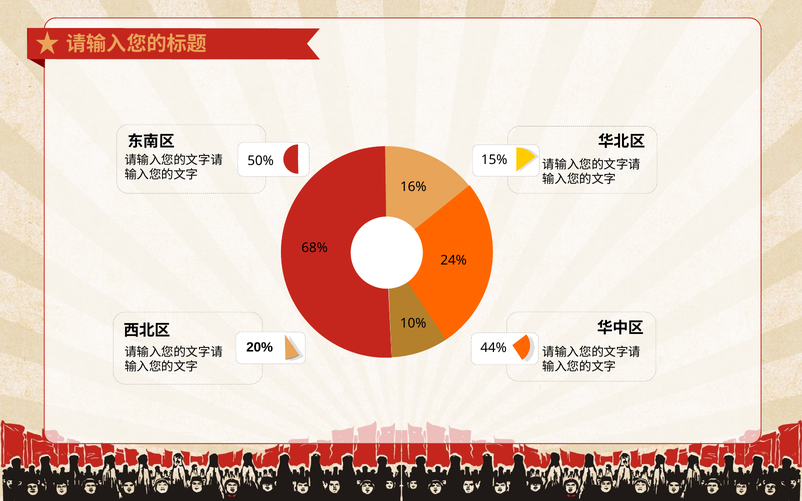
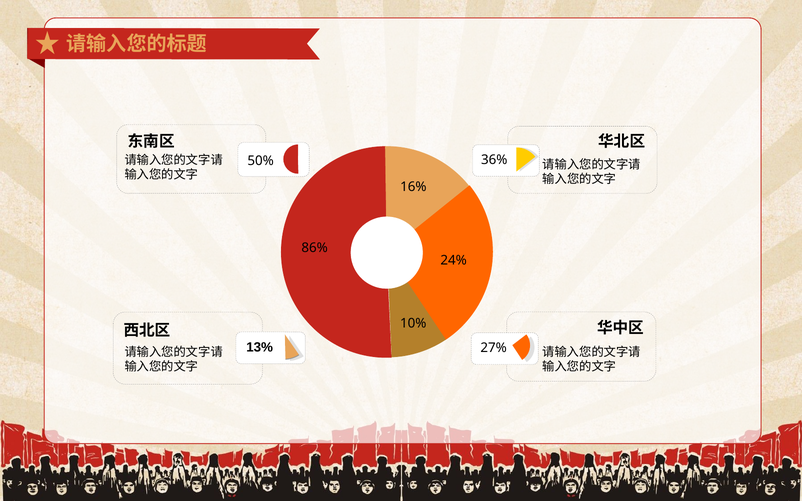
15%: 15% -> 36%
68%: 68% -> 86%
20%: 20% -> 13%
44%: 44% -> 27%
